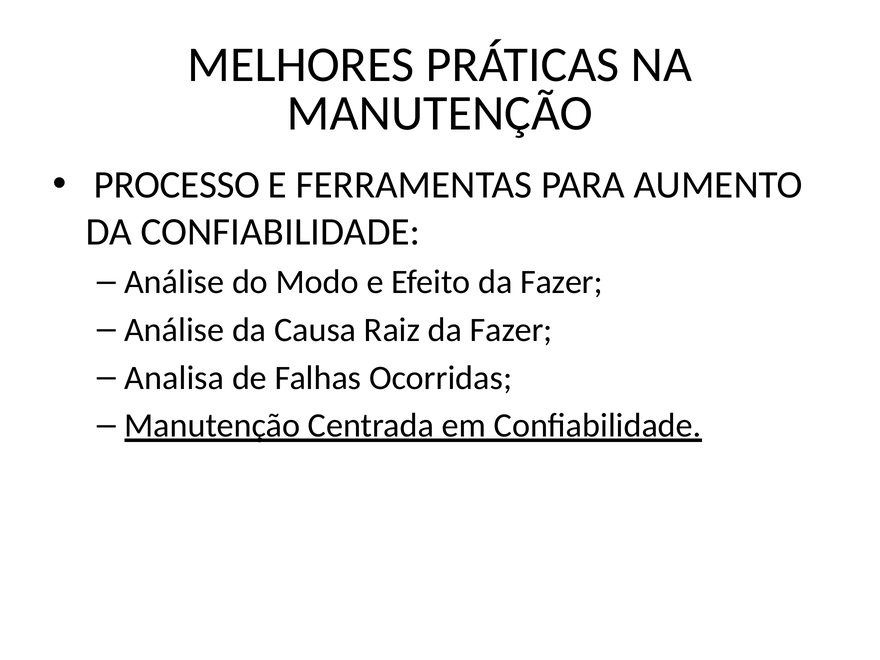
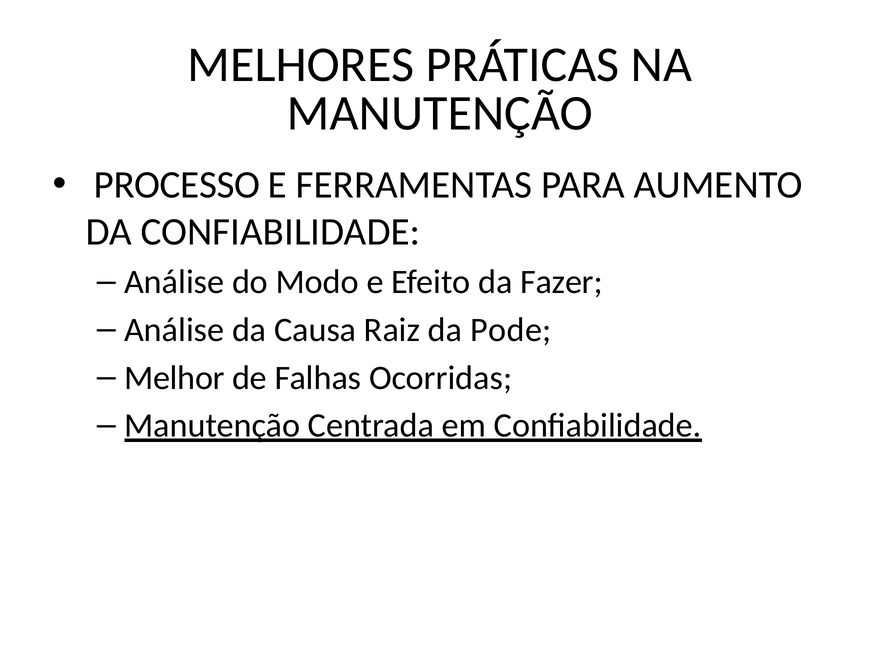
Raiz da Fazer: Fazer -> Pode
Analisa: Analisa -> Melhor
